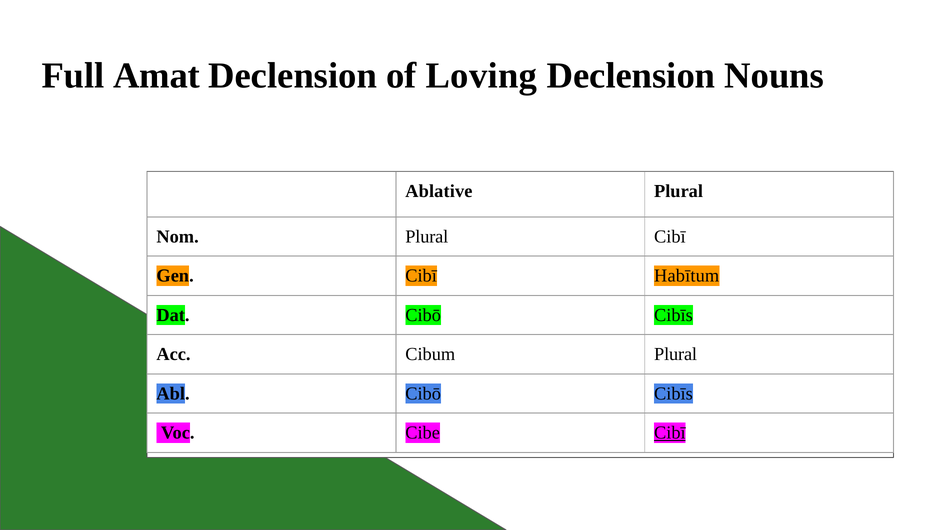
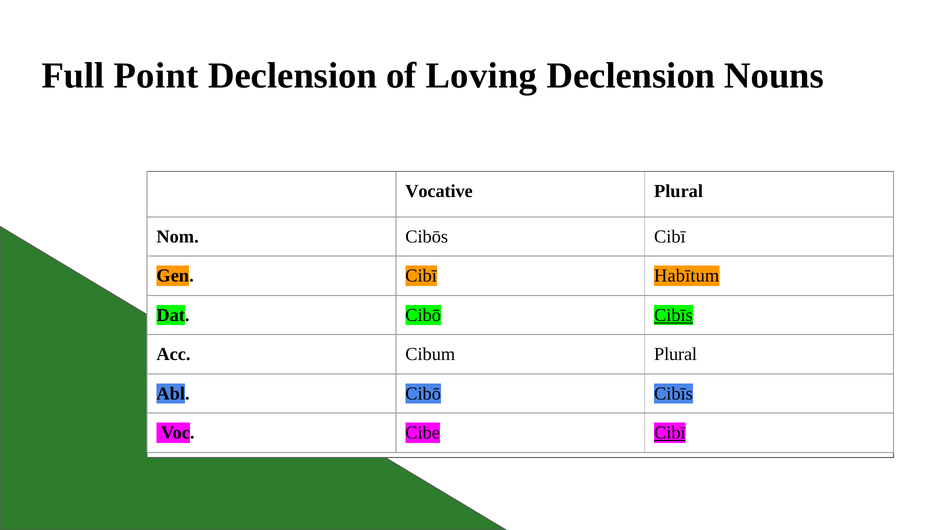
Amat: Amat -> Point
Ablative: Ablative -> Vocative
Nom Plural: Plural -> Cibōs
Cibīs at (673, 315) underline: none -> present
